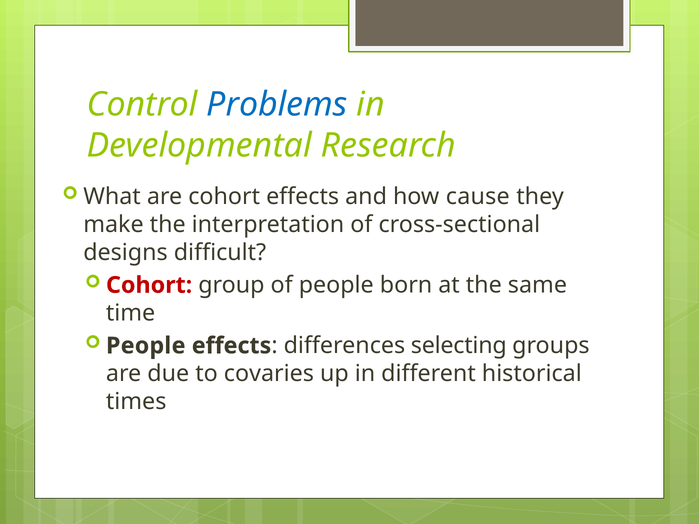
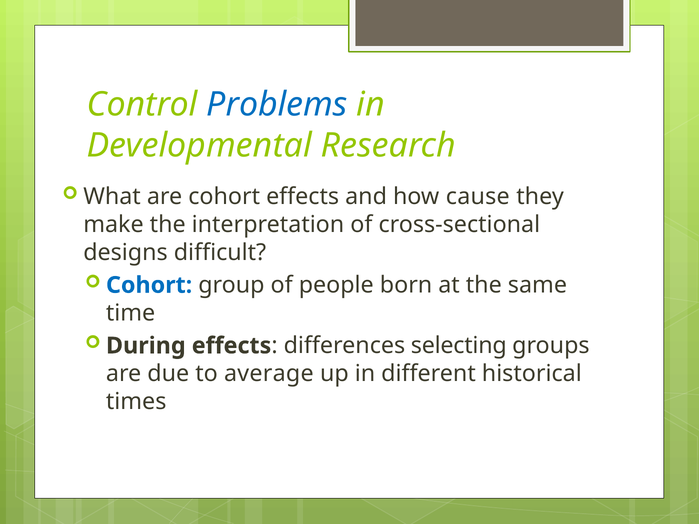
Cohort at (149, 285) colour: red -> blue
People at (146, 346): People -> During
covaries: covaries -> average
